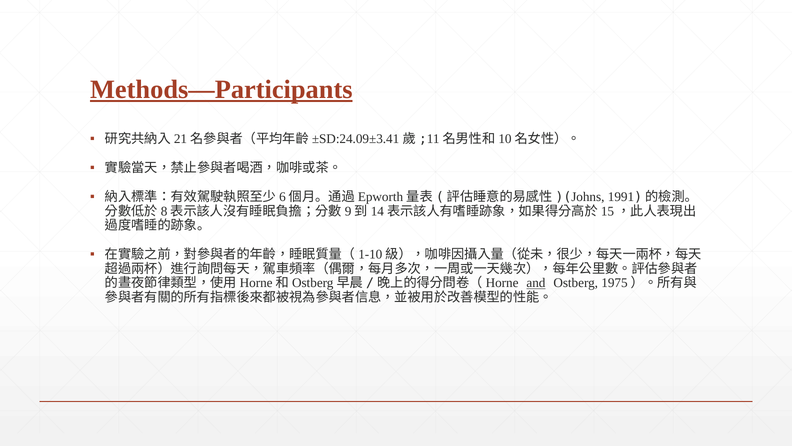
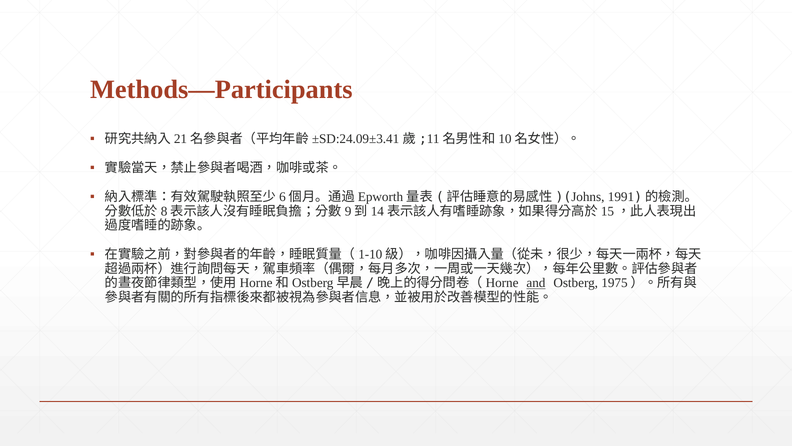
Methods—Participants underline: present -> none
